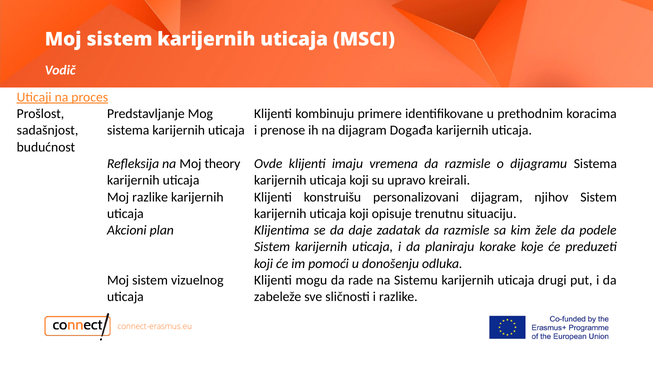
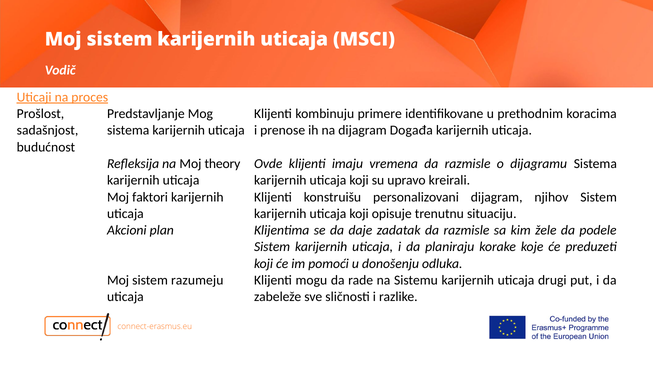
Moj razlike: razlike -> faktori
vizuelnog: vizuelnog -> razumeju
